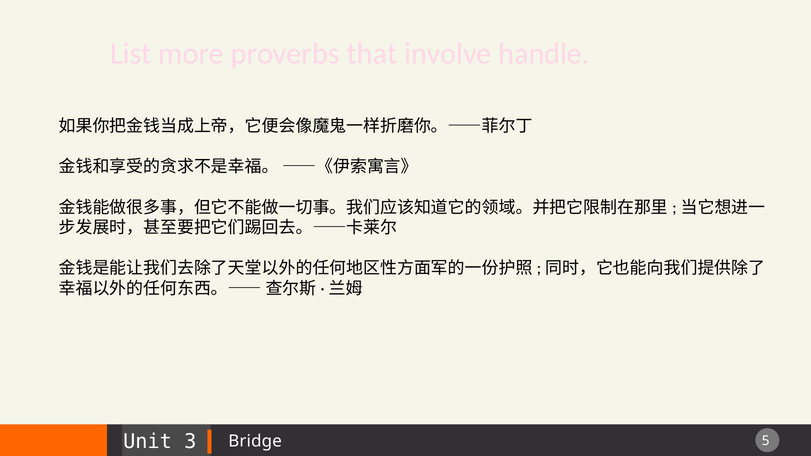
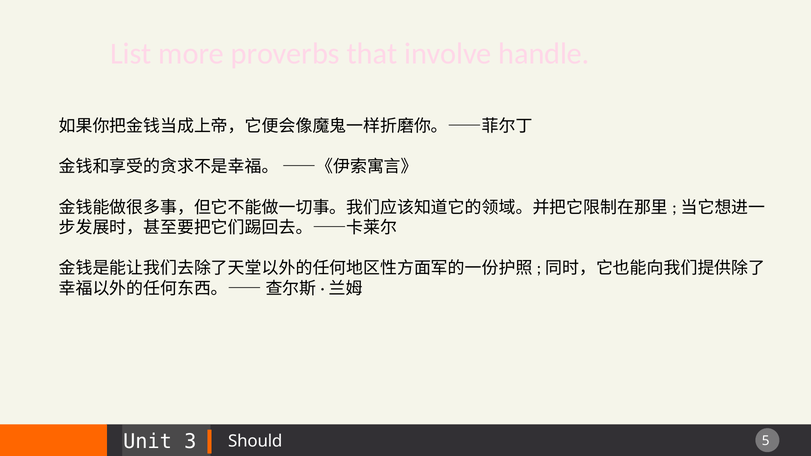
Bridge: Bridge -> Should
